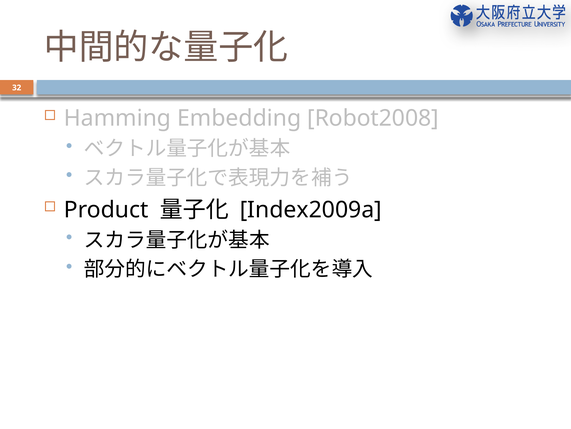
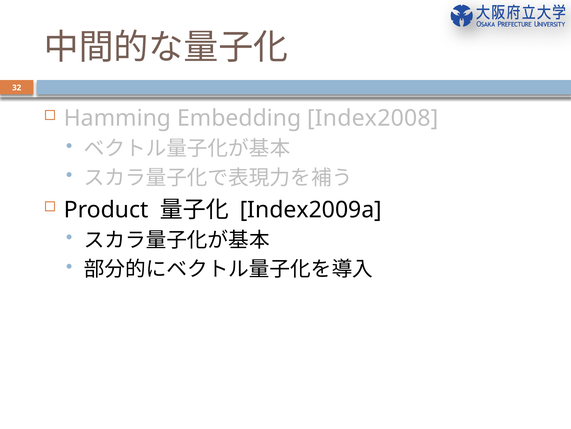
Robot2008: Robot2008 -> Index2008
